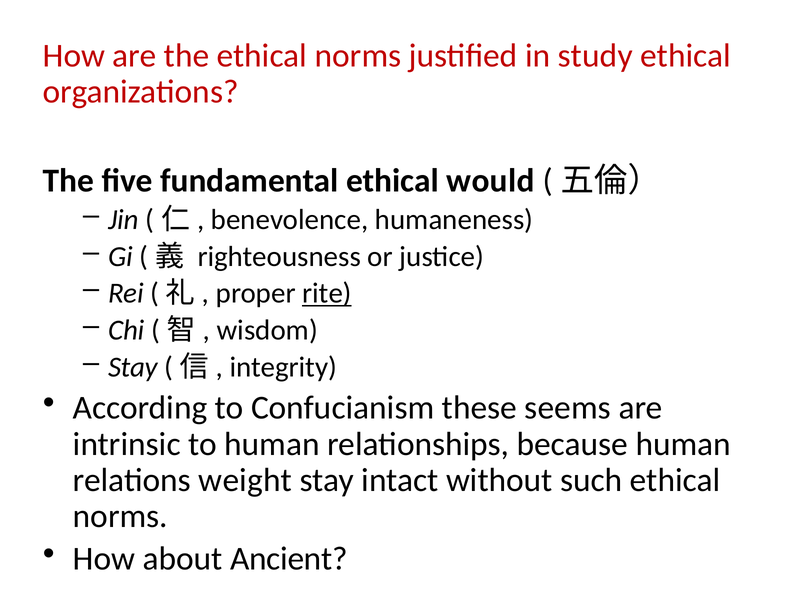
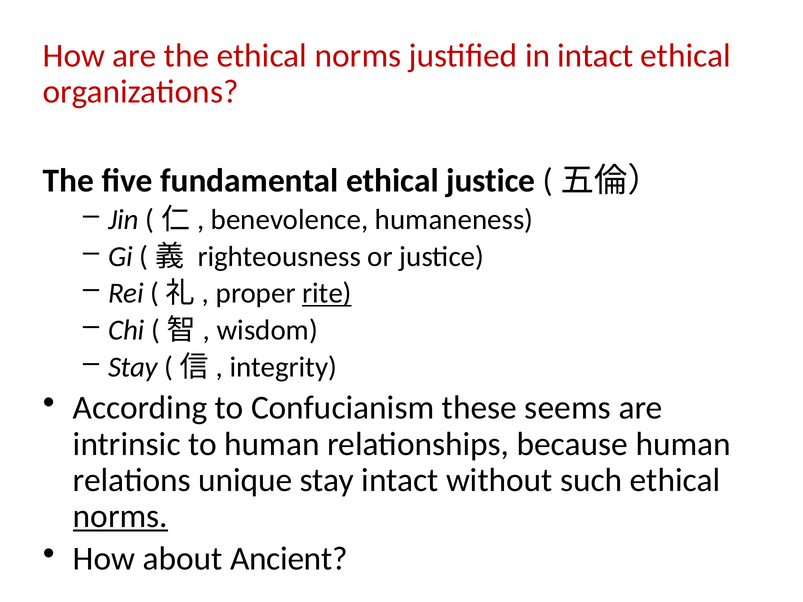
in study: study -> intact
ethical would: would -> justice
weight: weight -> unique
norms at (120, 516) underline: none -> present
